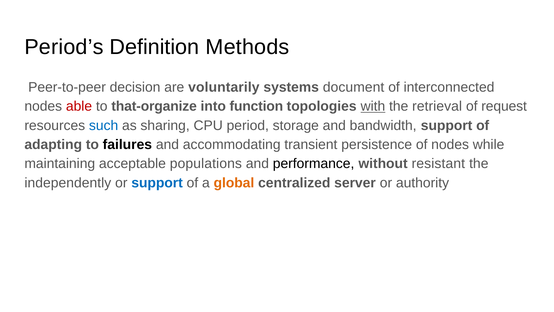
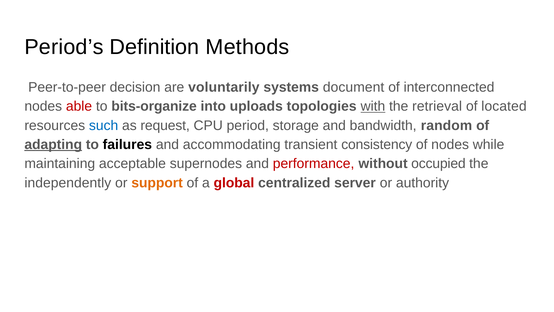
that-organize: that-organize -> bits-organize
function: function -> uploads
request: request -> located
sharing: sharing -> request
bandwidth support: support -> random
adapting underline: none -> present
persistence: persistence -> consistency
populations: populations -> supernodes
performance colour: black -> red
resistant: resistant -> occupied
support at (157, 183) colour: blue -> orange
global colour: orange -> red
